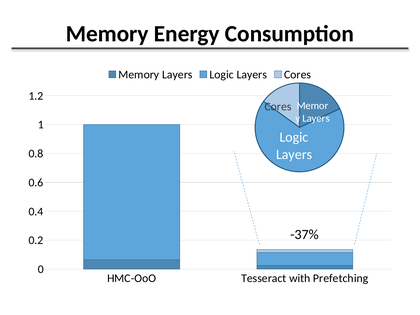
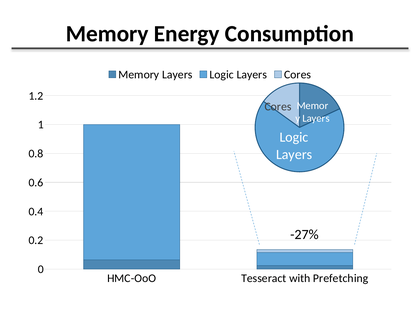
-37%: -37% -> -27%
